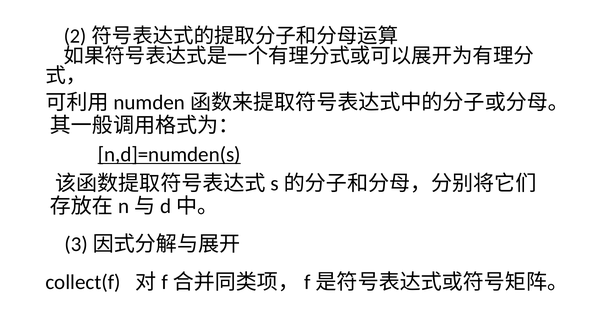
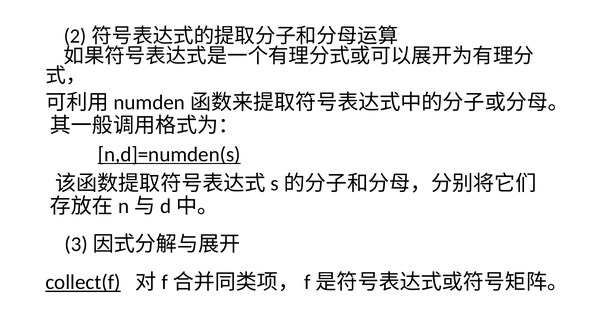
collect(f underline: none -> present
